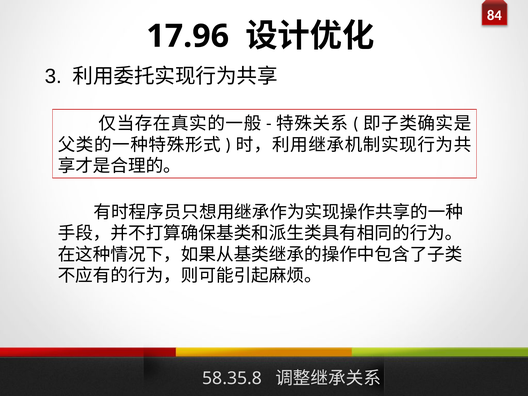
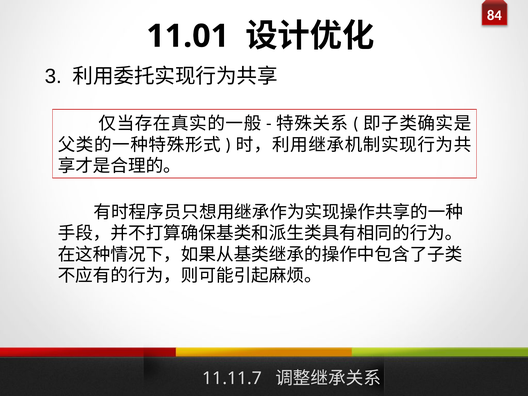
17.96: 17.96 -> 11.01
58.35.8: 58.35.8 -> 11.11.7
